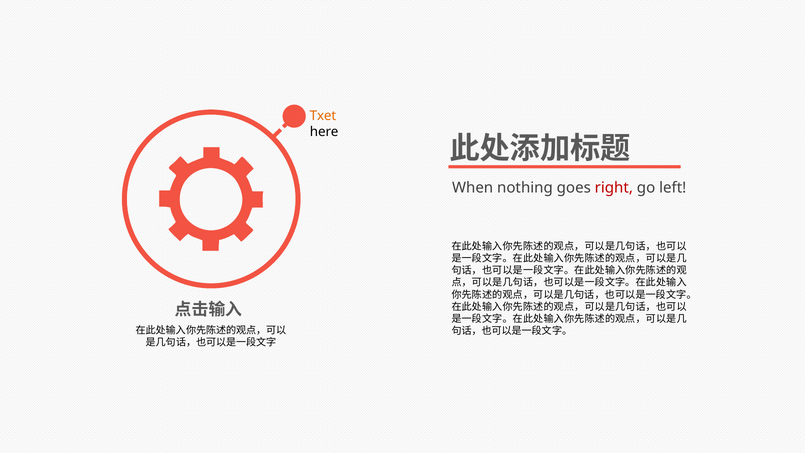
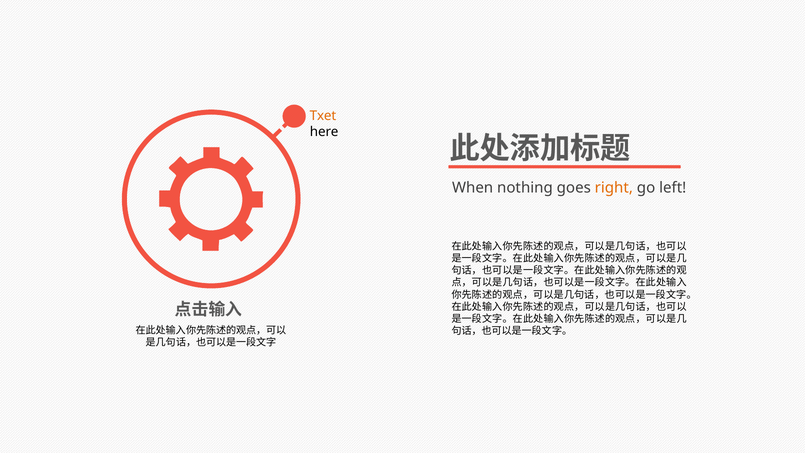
right colour: red -> orange
